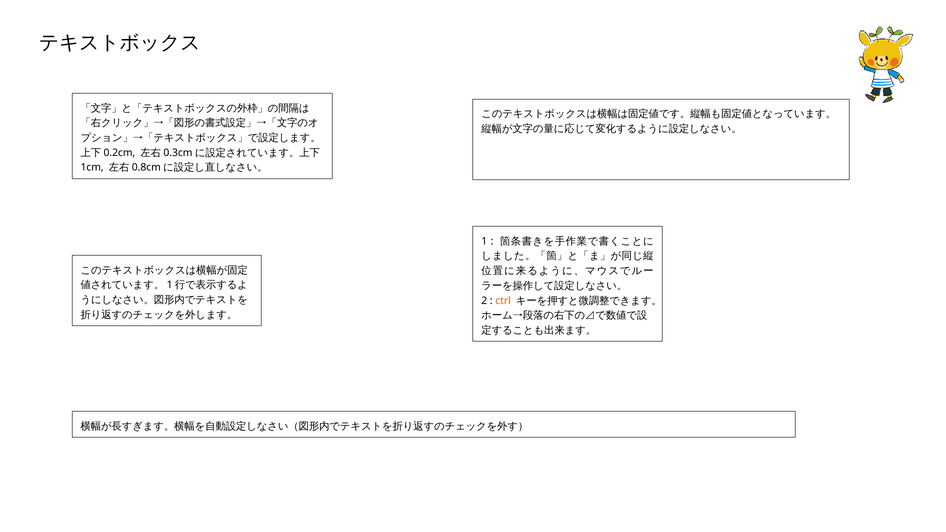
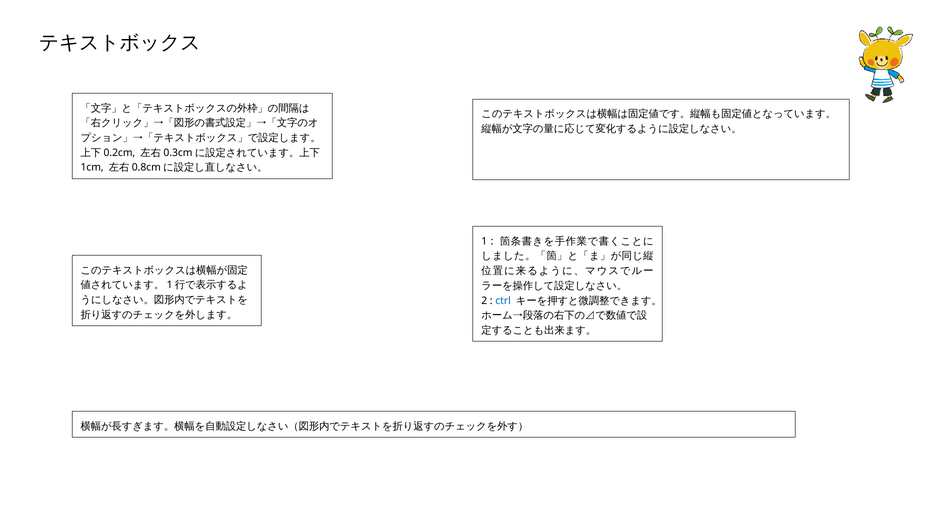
ctrl colour: orange -> blue
